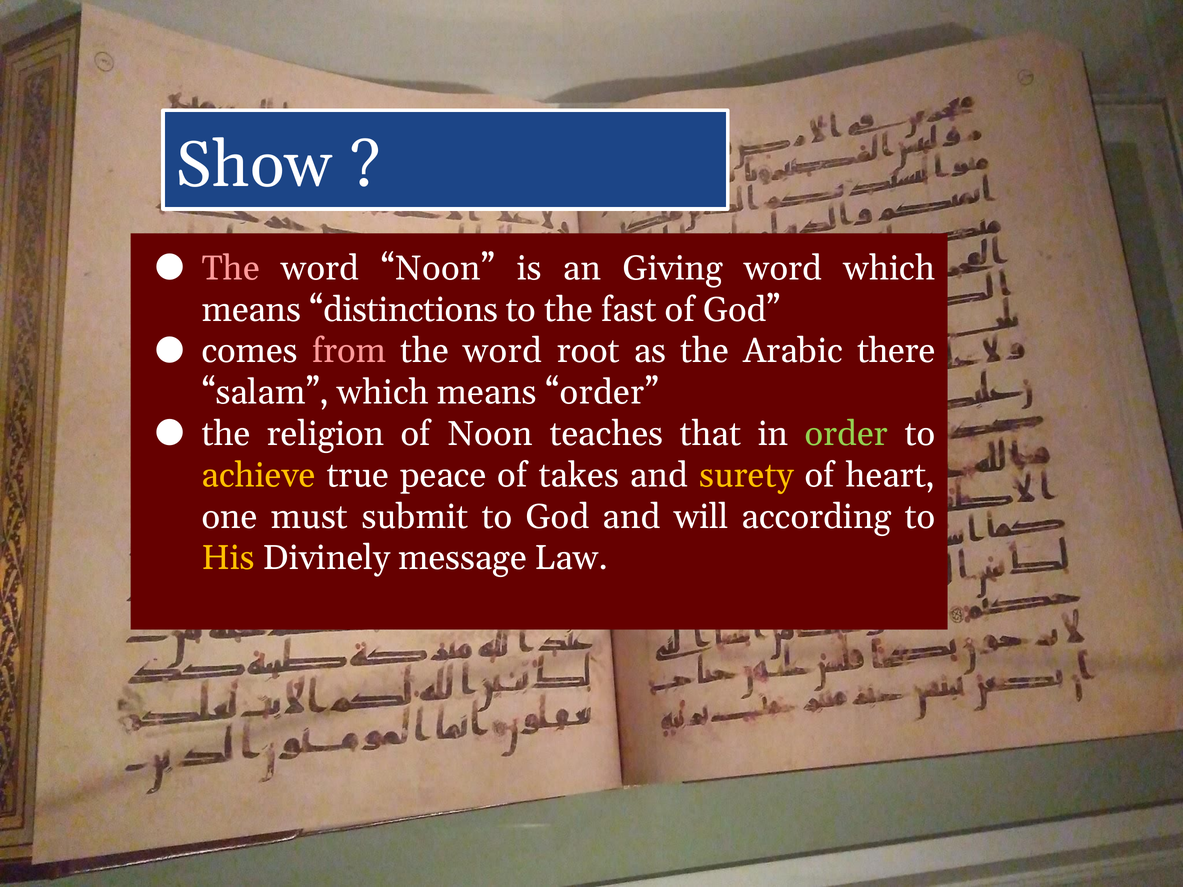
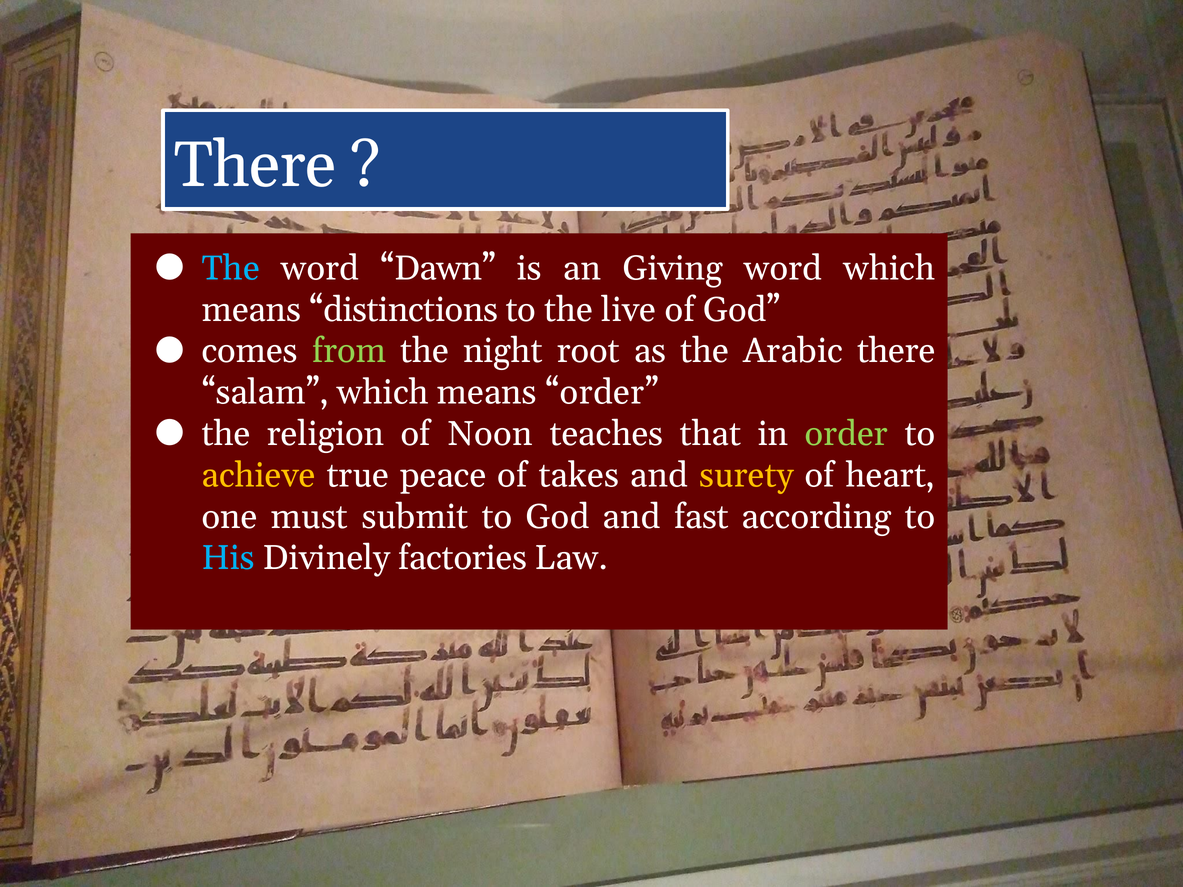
Show at (254, 165): Show -> There
The at (231, 268) colour: pink -> light blue
word Noon: Noon -> Dawn
fast: fast -> live
from colour: pink -> light green
word at (503, 351): word -> night
will: will -> fast
His colour: yellow -> light blue
message: message -> factories
